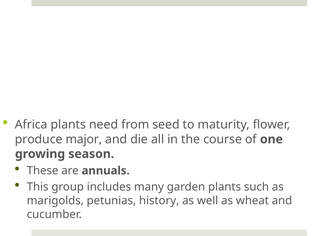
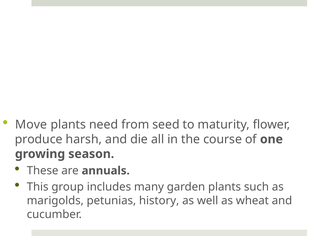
Africa: Africa -> Move
major: major -> harsh
